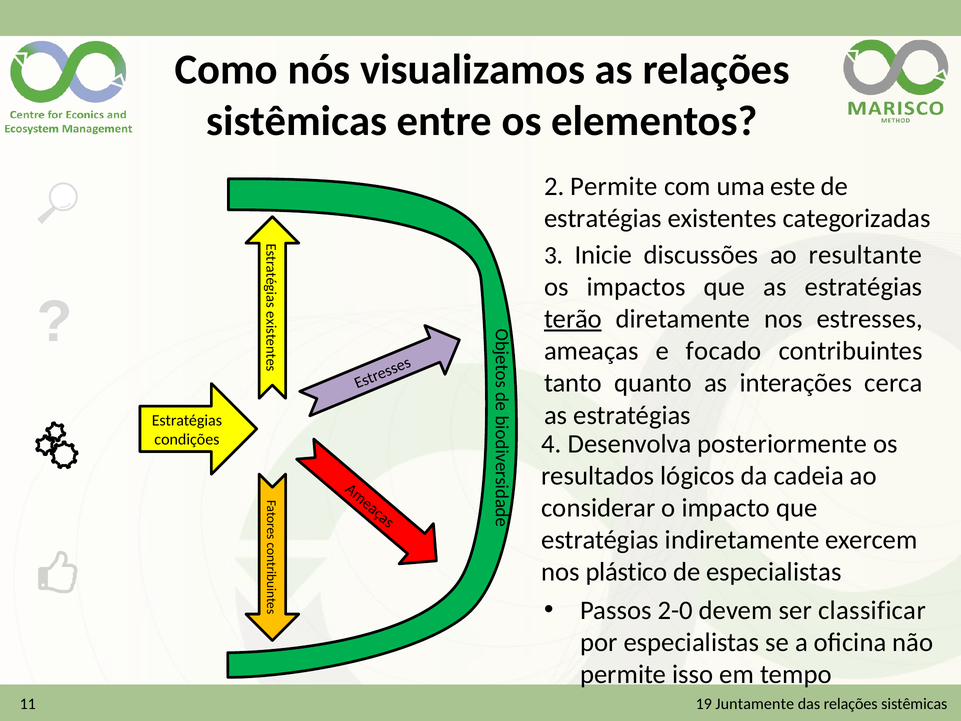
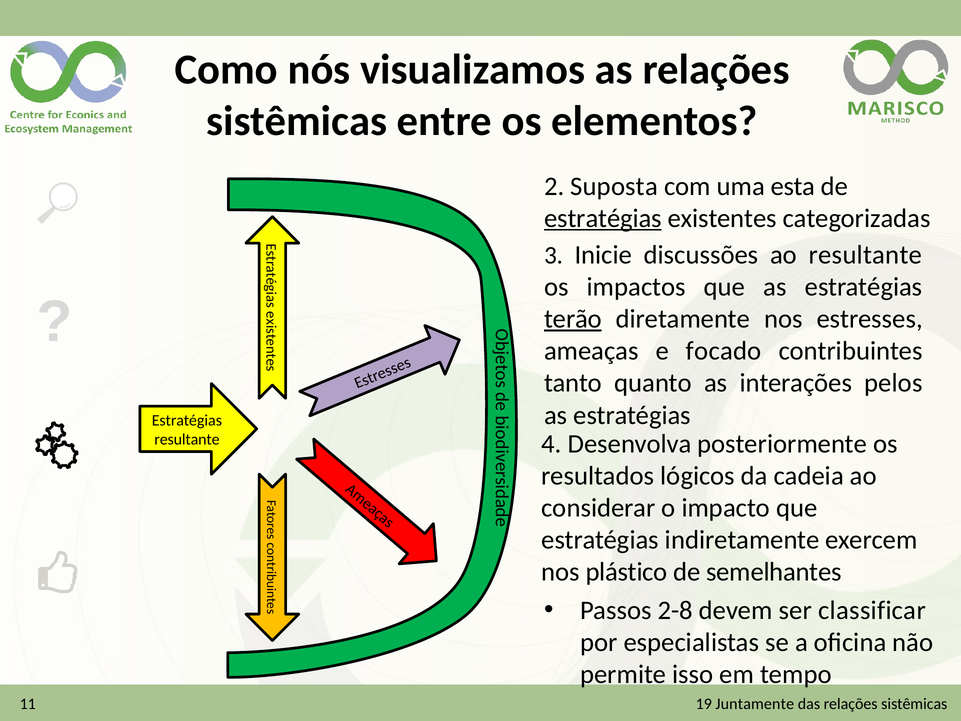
2 Permite: Permite -> Suposta
este: este -> esta
estratégias at (603, 218) underline: none -> present
cerca: cerca -> pelos
condições at (187, 439): condições -> resultante
de especialistas: especialistas -> semelhantes
2-0: 2-0 -> 2-8
